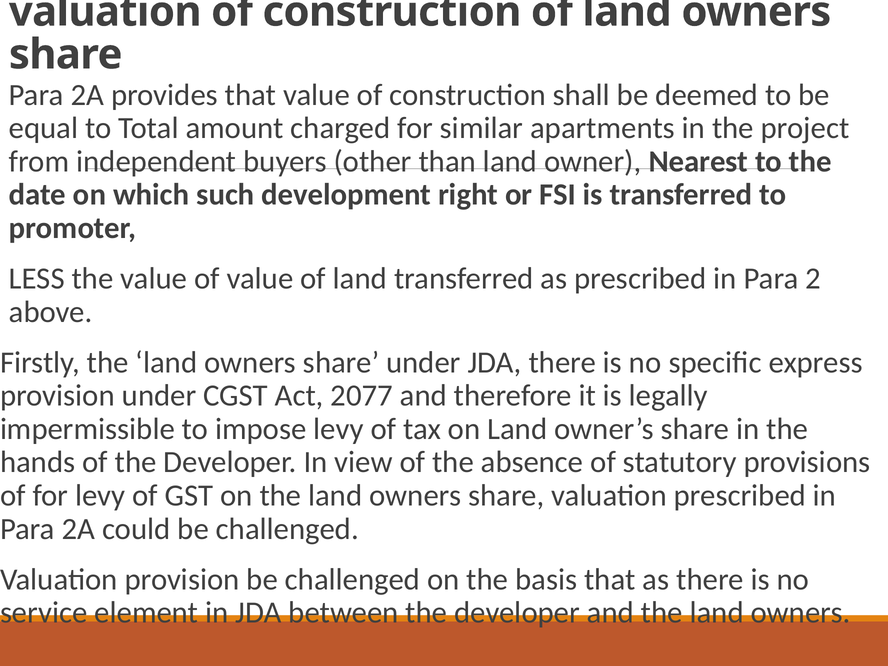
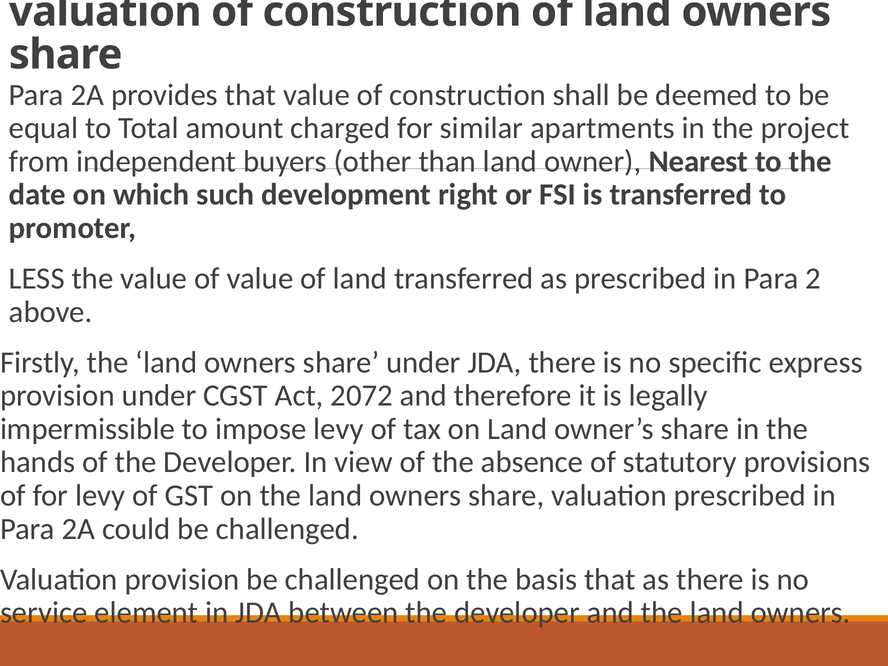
2077: 2077 -> 2072
